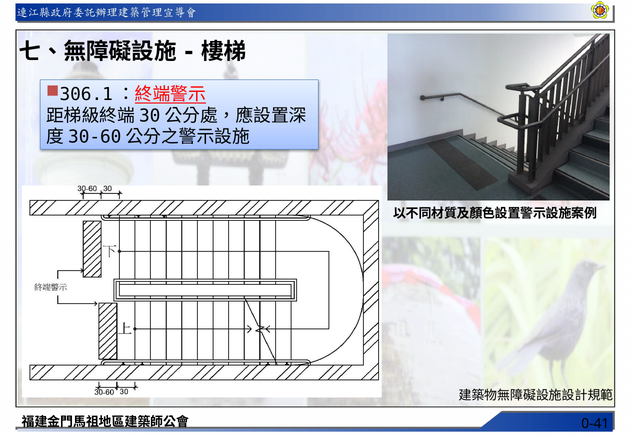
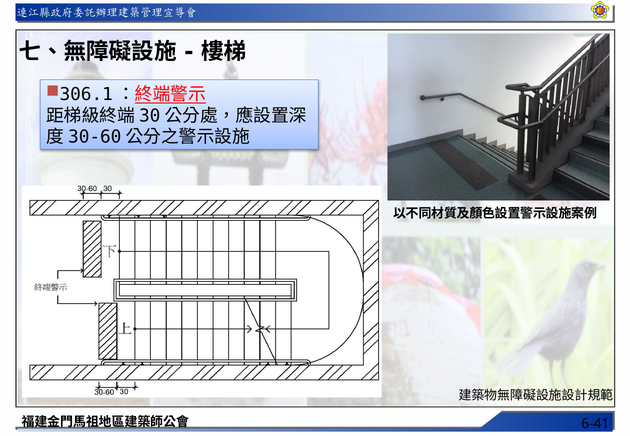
0-41: 0-41 -> 6-41
